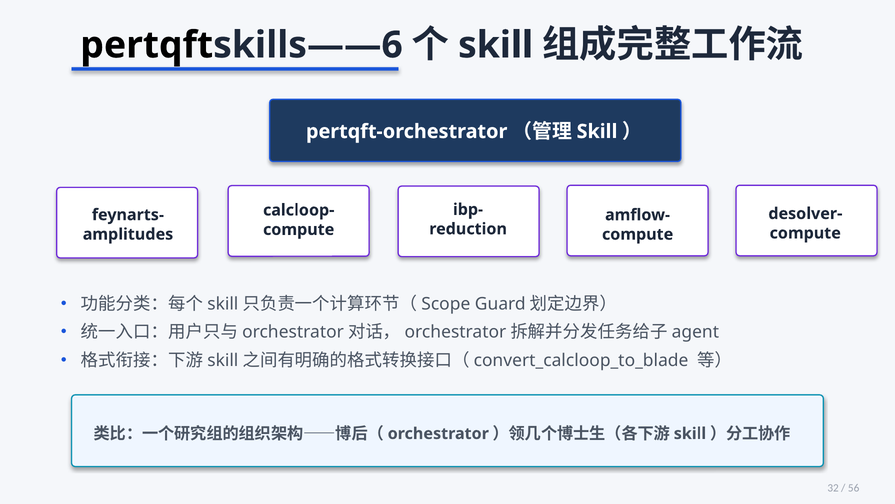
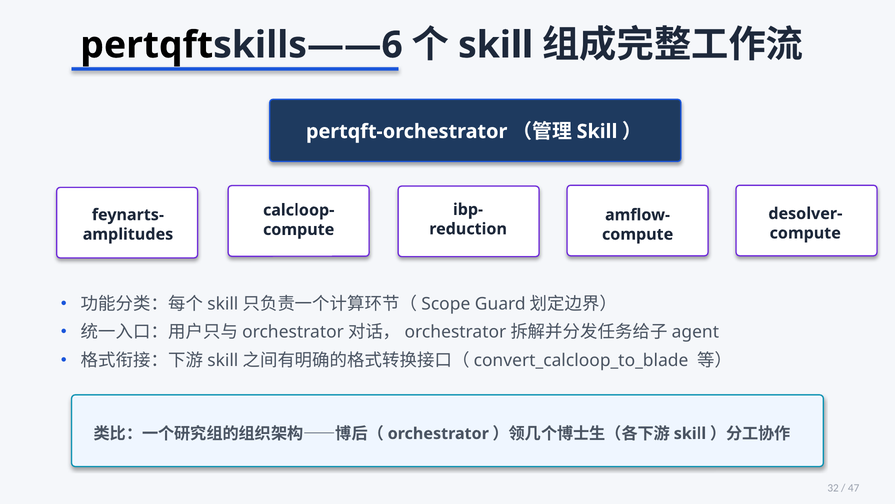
56: 56 -> 47
